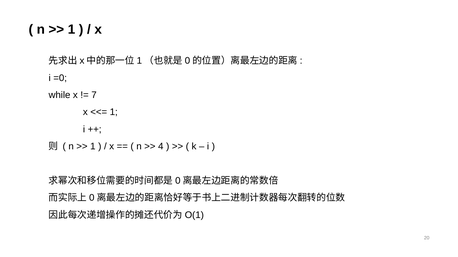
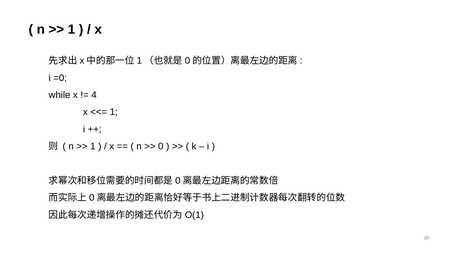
7: 7 -> 4
4: 4 -> 0
